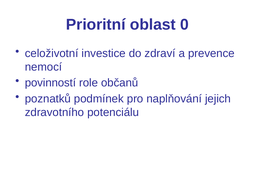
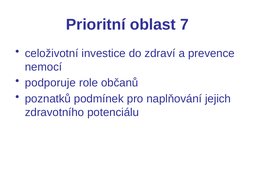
0: 0 -> 7
povinností: povinností -> podporuje
